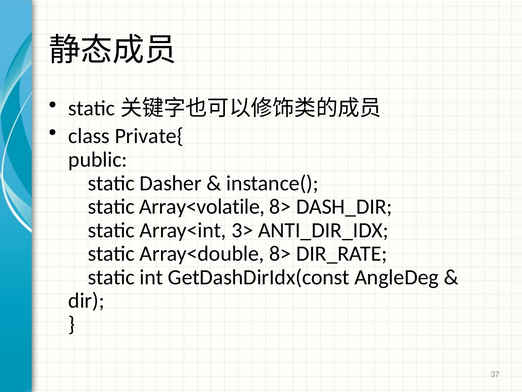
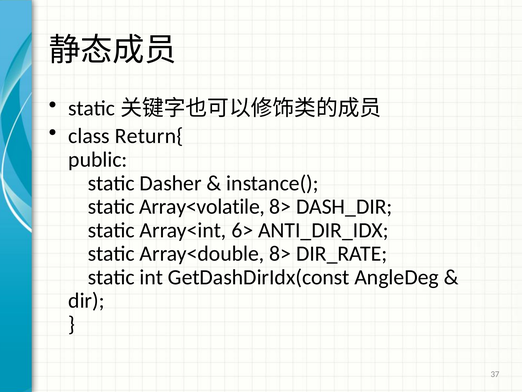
Private{: Private{ -> Return{
3>: 3> -> 6>
